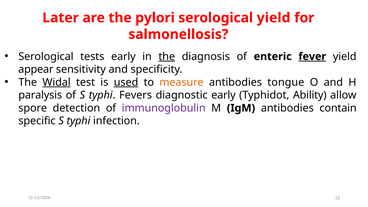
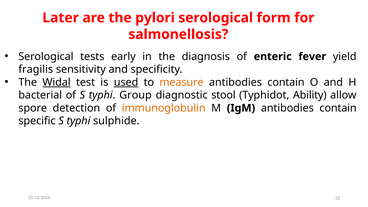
serological yield: yield -> form
the at (167, 57) underline: present -> none
fever underline: present -> none
appear: appear -> fragilis
tongue at (286, 82): tongue -> contain
paralysis: paralysis -> bacterial
Fevers: Fevers -> Group
diagnostic early: early -> stool
immunoglobulin colour: purple -> orange
infection: infection -> sulphide
